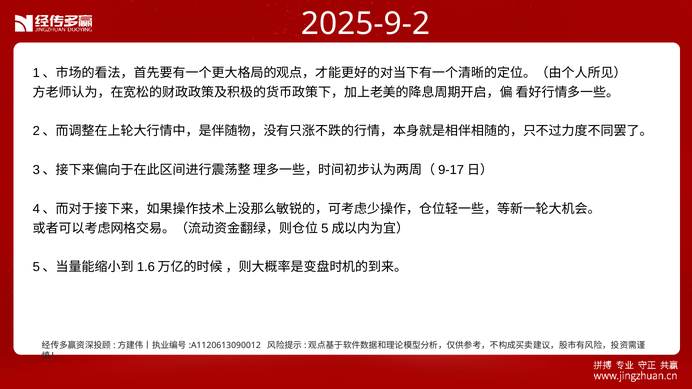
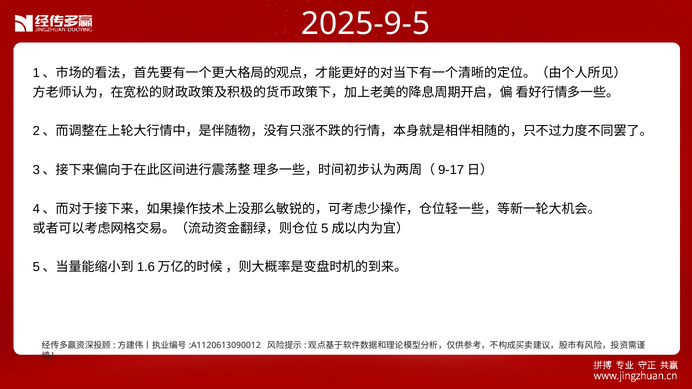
2025-9-2: 2025-9-2 -> 2025-9-5
